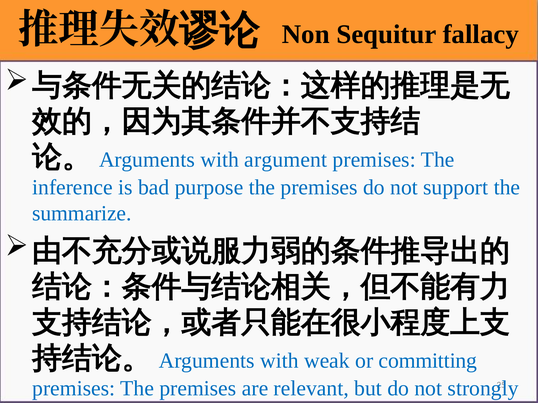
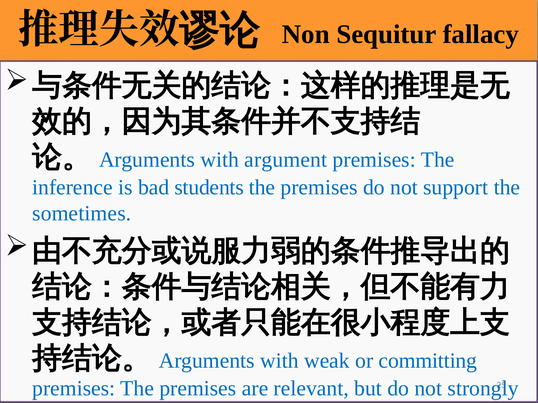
purpose: purpose -> students
summarize: summarize -> sometimes
